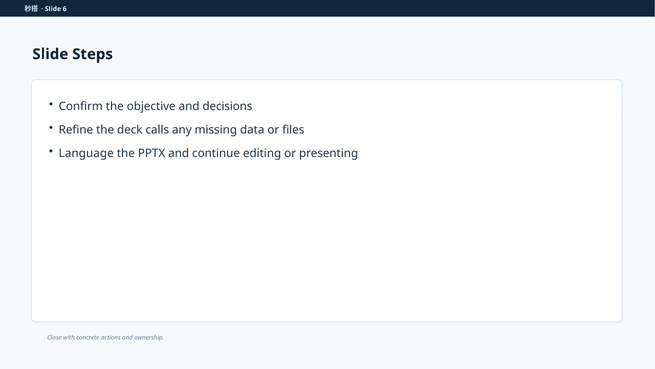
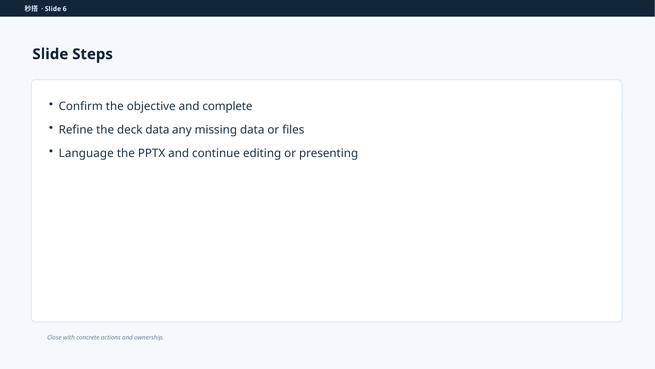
decisions: decisions -> complete
deck calls: calls -> data
